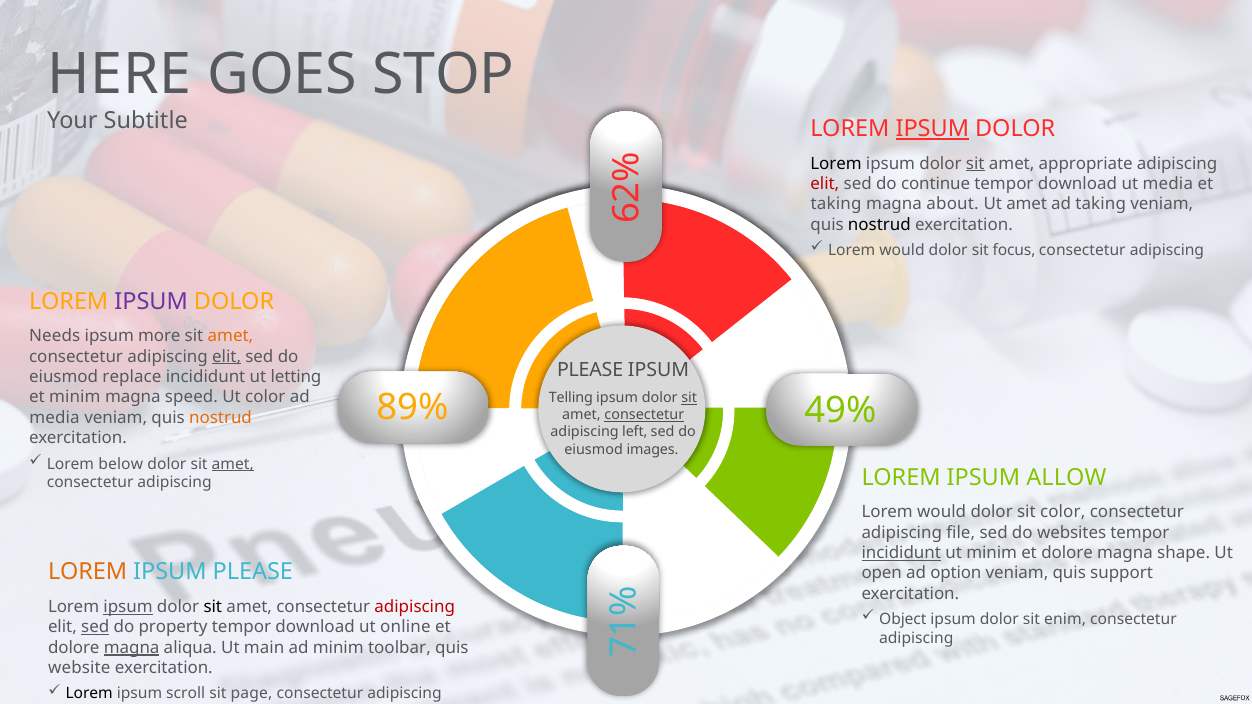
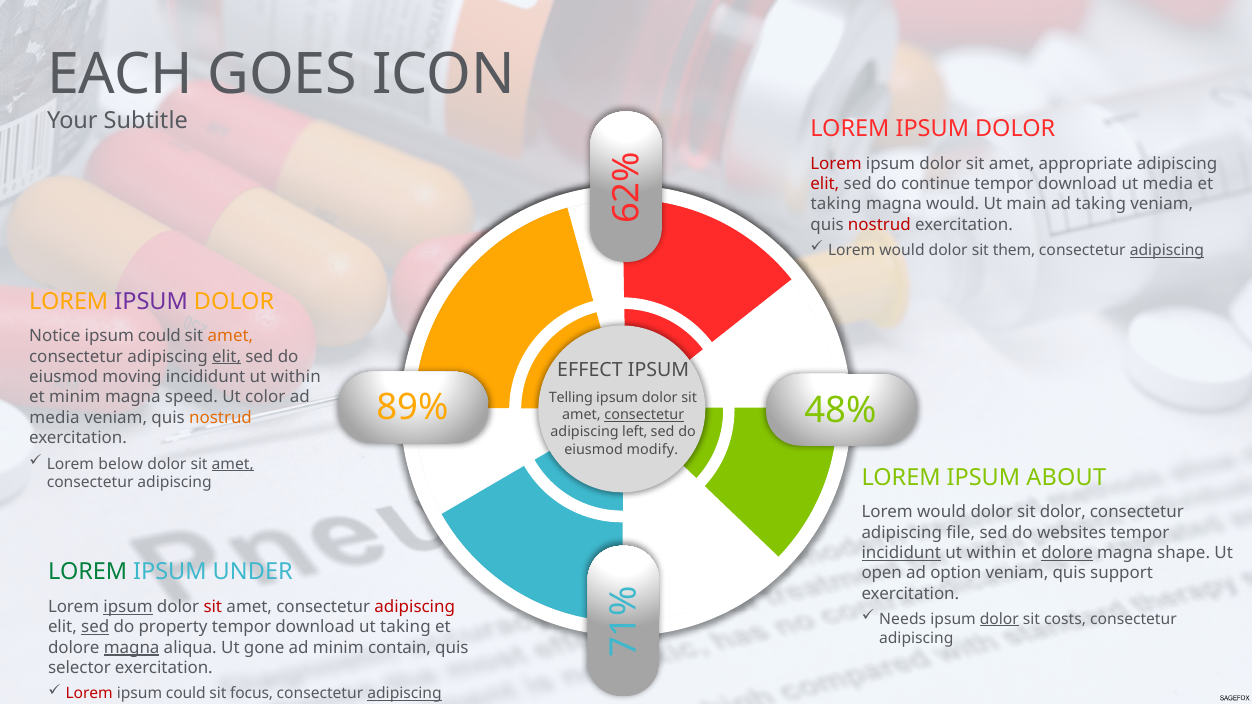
HERE: HERE -> EACH
STOP: STOP -> ICON
IPSUM at (932, 129) underline: present -> none
Lorem at (836, 164) colour: black -> red
sit at (975, 164) underline: present -> none
magna about: about -> would
Ut amet: amet -> main
nostrud at (879, 225) colour: black -> red
focus: focus -> them
adipiscing at (1167, 250) underline: none -> present
Needs: Needs -> Notice
more at (159, 336): more -> could
PLEASE at (590, 370): PLEASE -> EFFECT
replace: replace -> moving
letting at (296, 377): letting -> within
sit at (689, 398) underline: present -> none
49%: 49% -> 48%
images: images -> modify
ALLOW: ALLOW -> ABOUT
sit color: color -> dolor
minim at (992, 553): minim -> within
dolore at (1067, 553) underline: none -> present
LOREM at (88, 572) colour: orange -> green
IPSUM PLEASE: PLEASE -> UNDER
sit at (213, 607) colour: black -> red
Object: Object -> Needs
dolor at (999, 619) underline: none -> present
enim: enim -> costs
ut online: online -> taking
main: main -> gone
toolbar: toolbar -> contain
website: website -> selector
Lorem at (89, 694) colour: black -> red
scroll at (186, 694): scroll -> could
page: page -> focus
adipiscing at (405, 694) underline: none -> present
